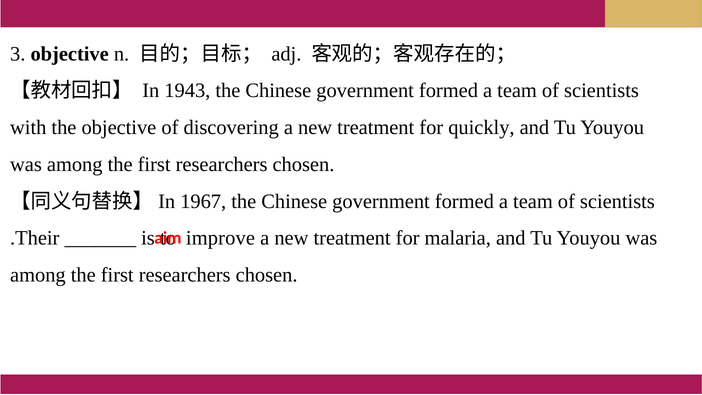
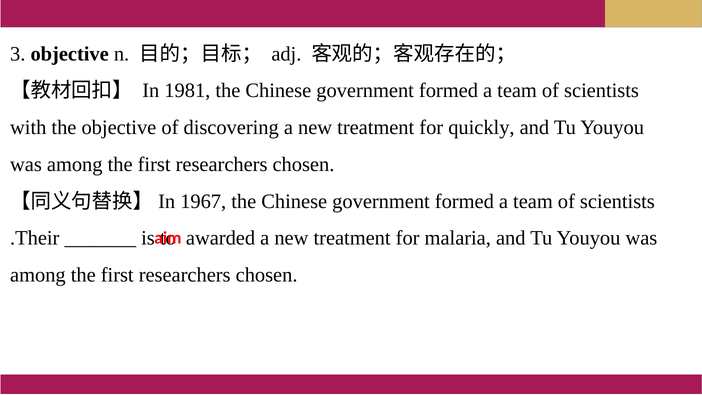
1943: 1943 -> 1981
improve: improve -> awarded
